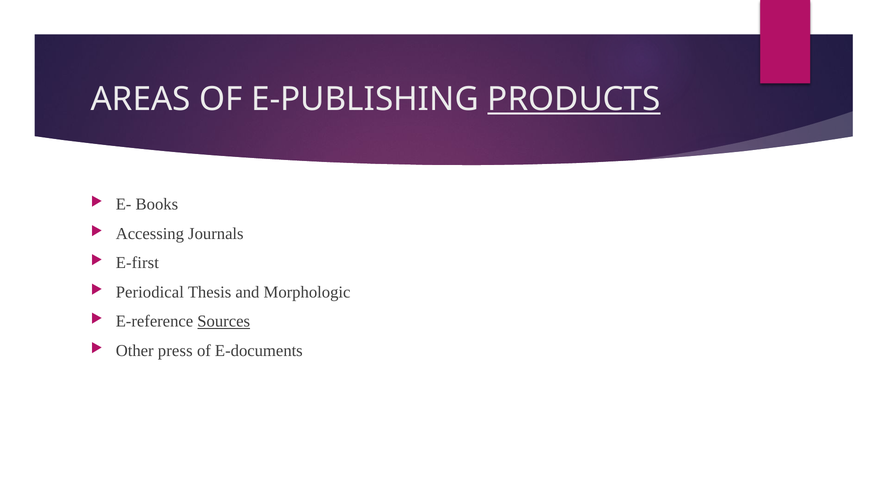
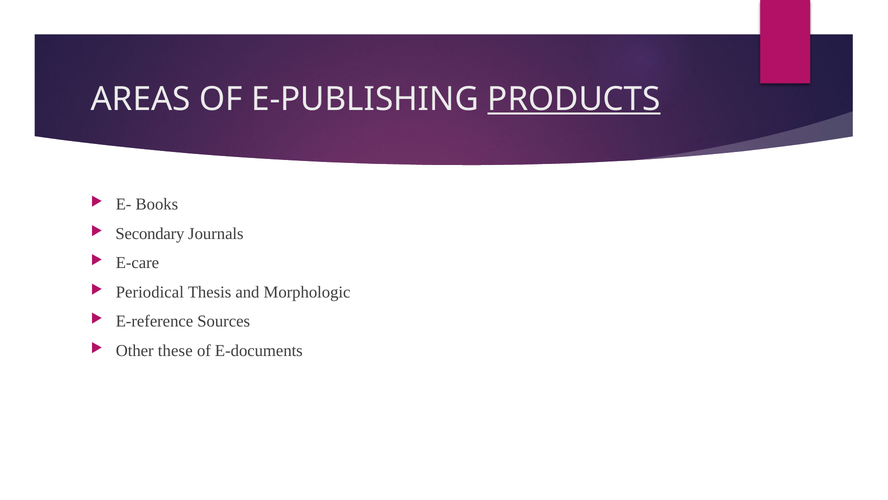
Accessing: Accessing -> Secondary
E-first: E-first -> E-care
Sources underline: present -> none
press: press -> these
